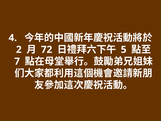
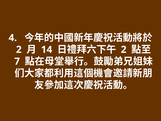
72: 72 -> 14
5 at (124, 49): 5 -> 2
